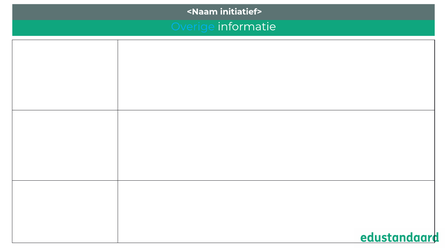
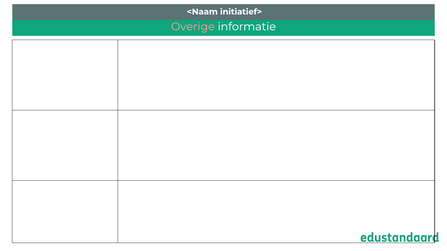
Overige colour: light blue -> pink
